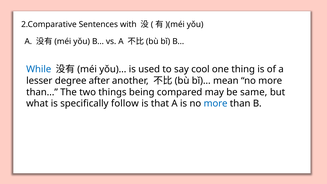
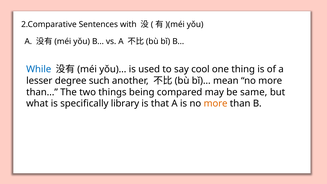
after: after -> such
follow: follow -> library
more at (216, 104) colour: blue -> orange
